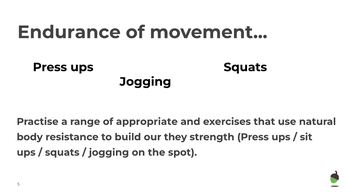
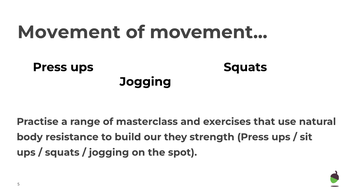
Endurance at (69, 32): Endurance -> Movement
appropriate: appropriate -> masterclass
